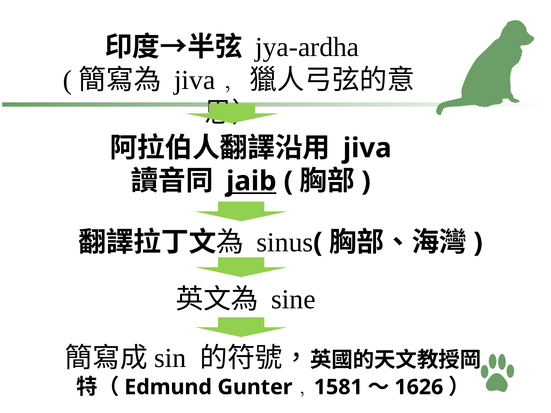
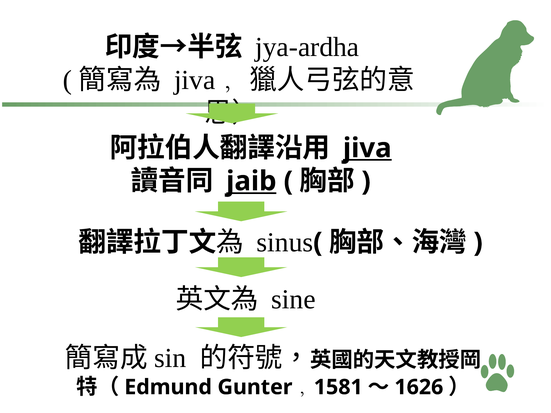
jiva at (367, 148) underline: none -> present
